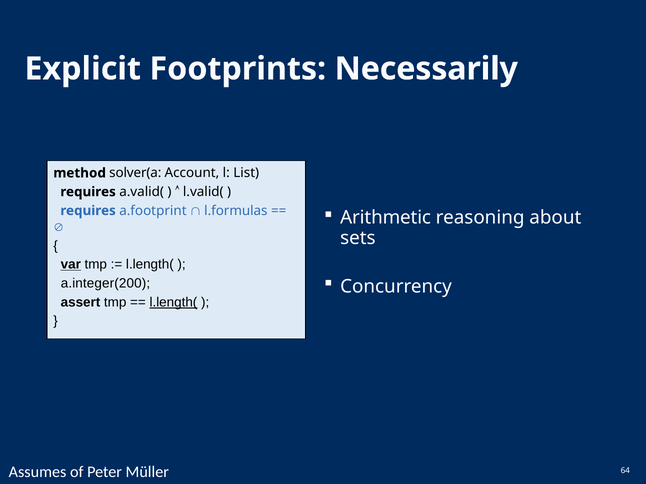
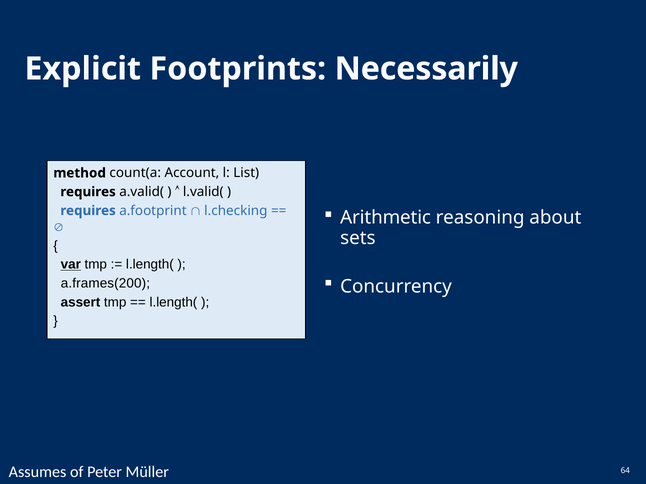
solver(a: solver(a -> count(a
l.formulas: l.formulas -> l.checking
a.integer(200: a.integer(200 -> a.frames(200
l.length( at (173, 302) underline: present -> none
